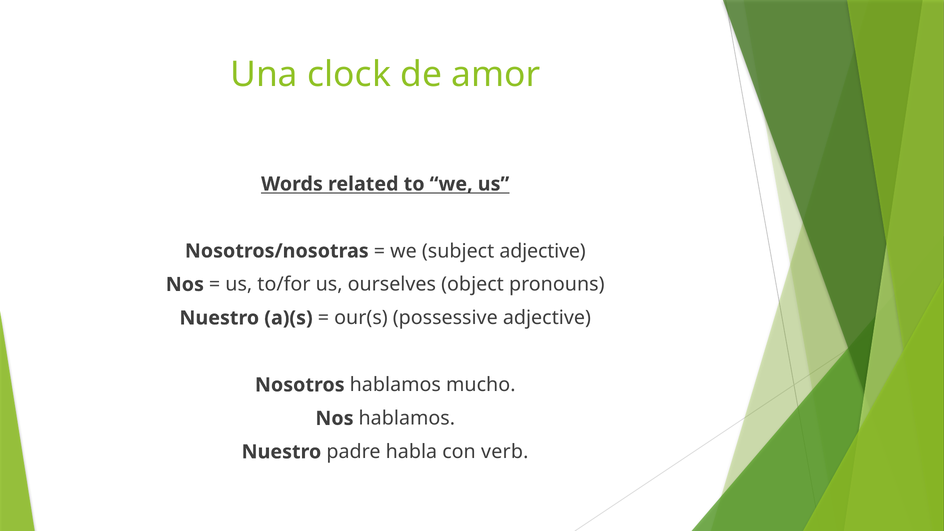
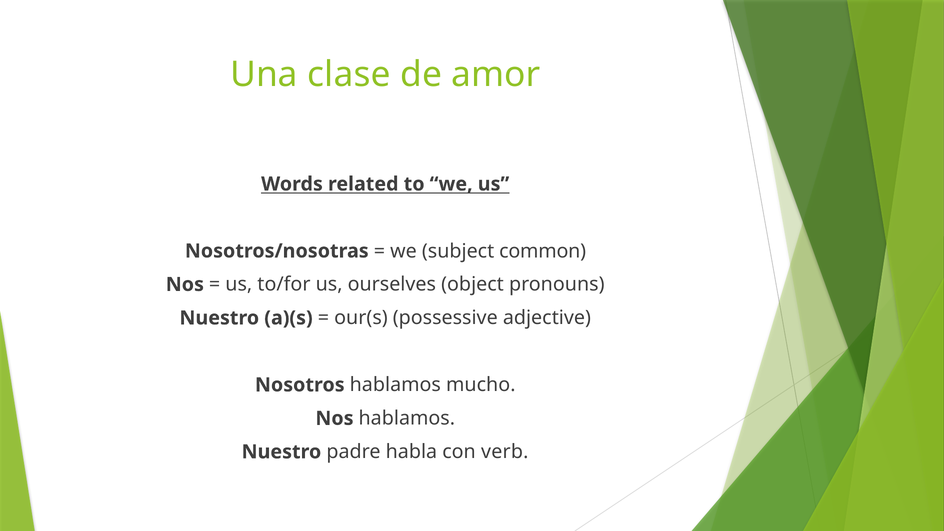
clock: clock -> clase
subject adjective: adjective -> common
